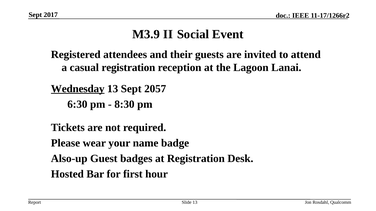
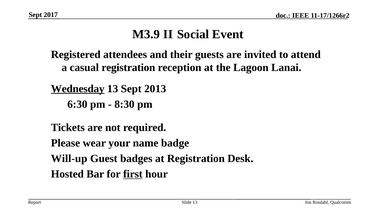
2057: 2057 -> 2013
Also-up: Also-up -> Will-up
first underline: none -> present
